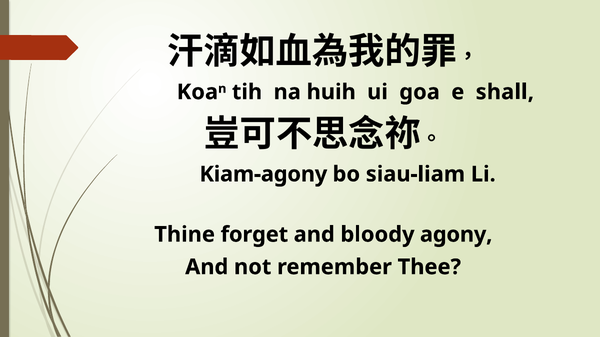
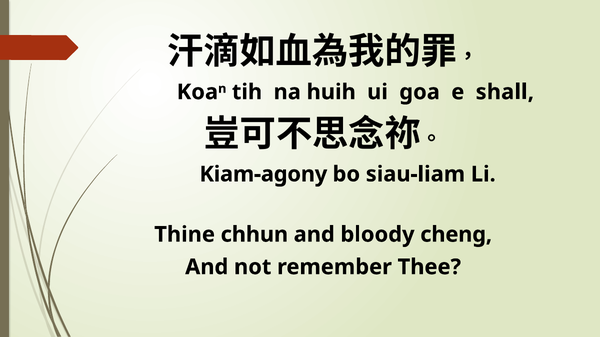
forget: forget -> chhun
agony: agony -> cheng
